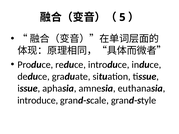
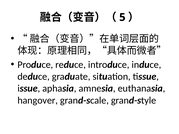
introduce at (38, 101): introduce -> hangover
